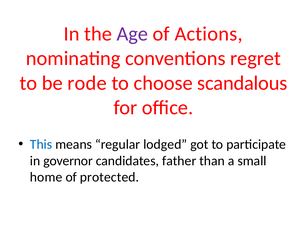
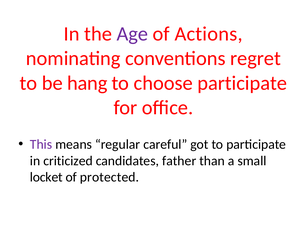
rode: rode -> hang
choose scandalous: scandalous -> participate
This colour: blue -> purple
lodged: lodged -> careful
governor: governor -> criticized
home: home -> locket
